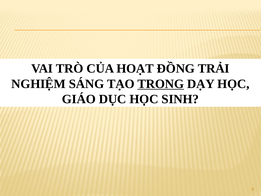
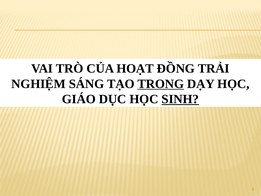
SINH underline: none -> present
